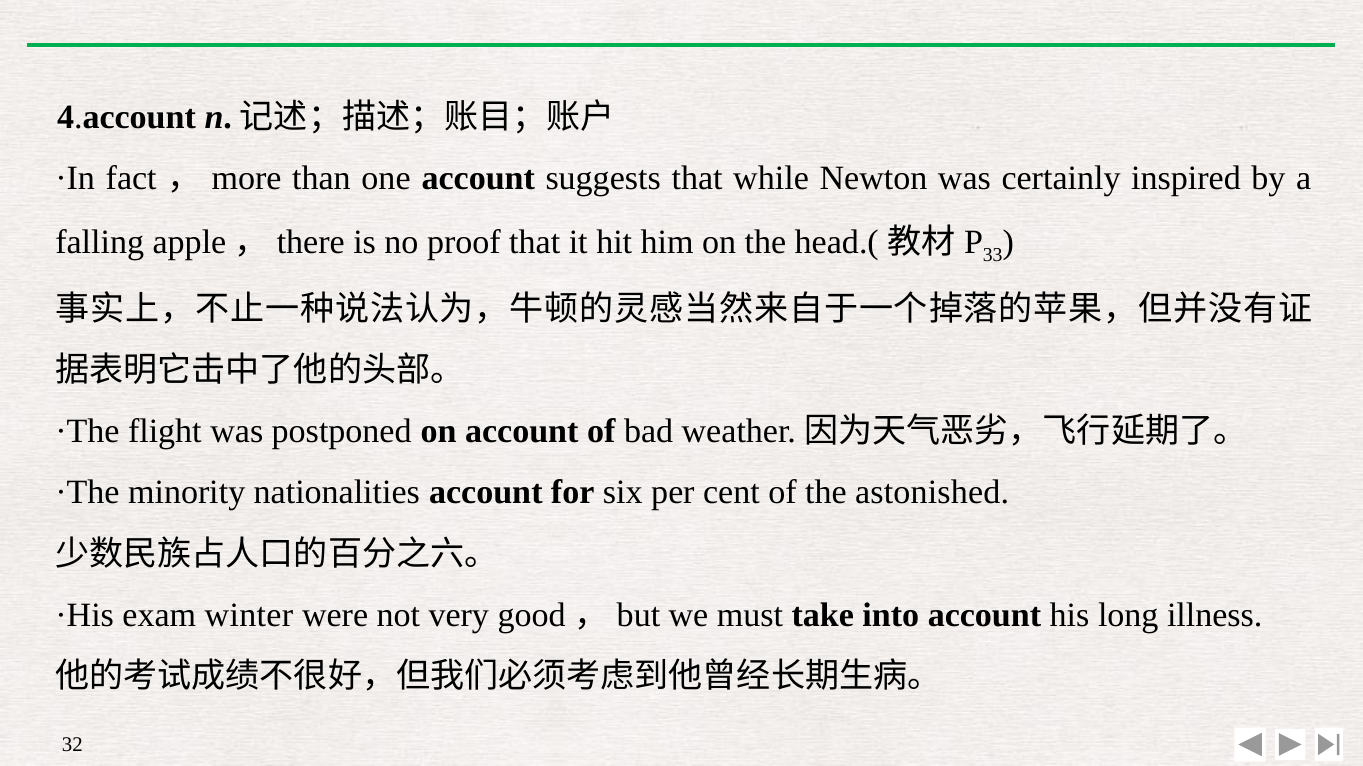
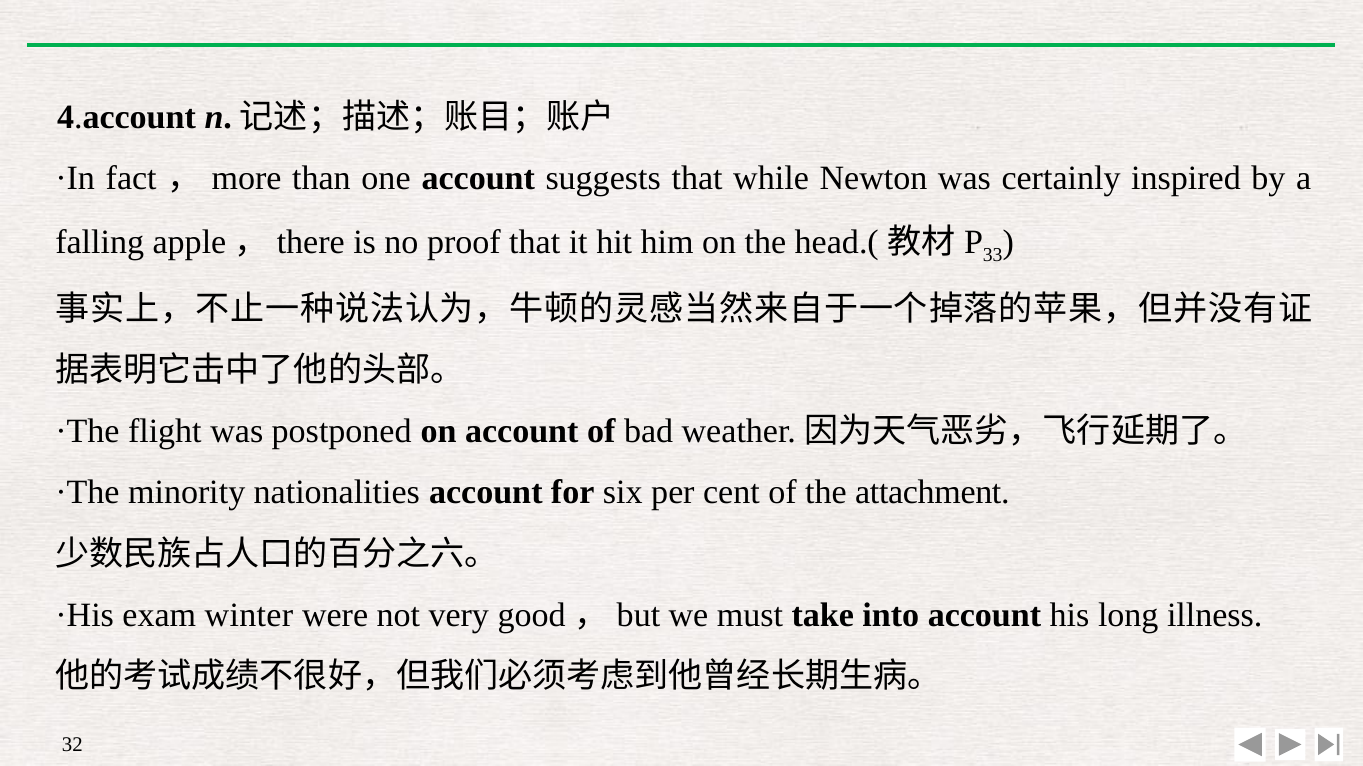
astonished: astonished -> attachment
